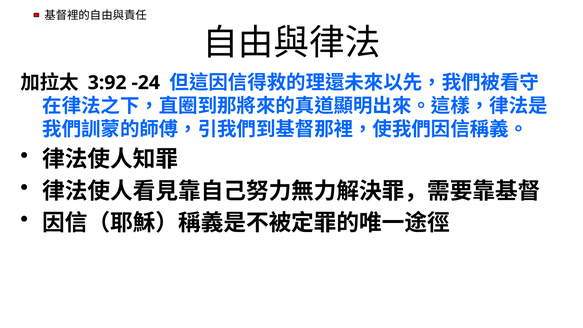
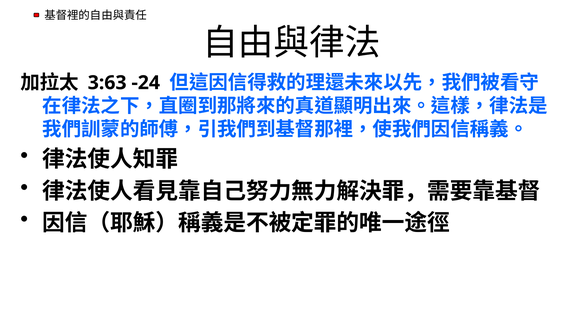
3:92: 3:92 -> 3:63
